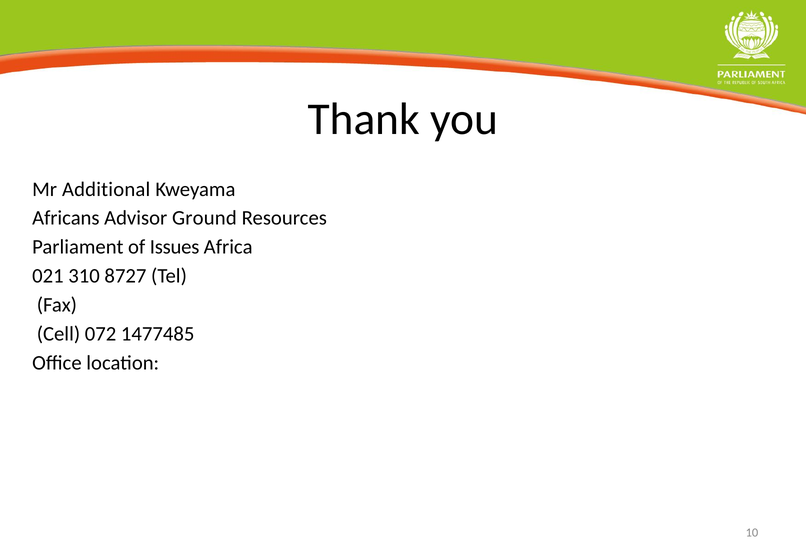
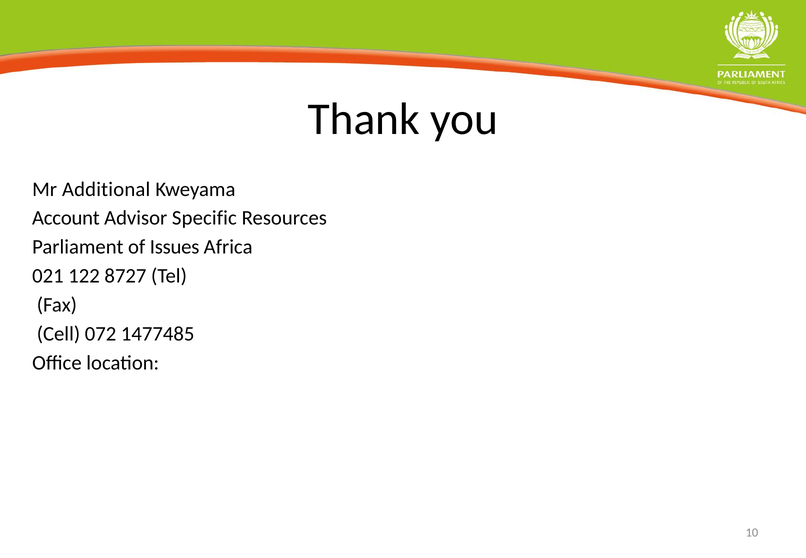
Africans: Africans -> Account
Ground: Ground -> Specific
310: 310 -> 122
